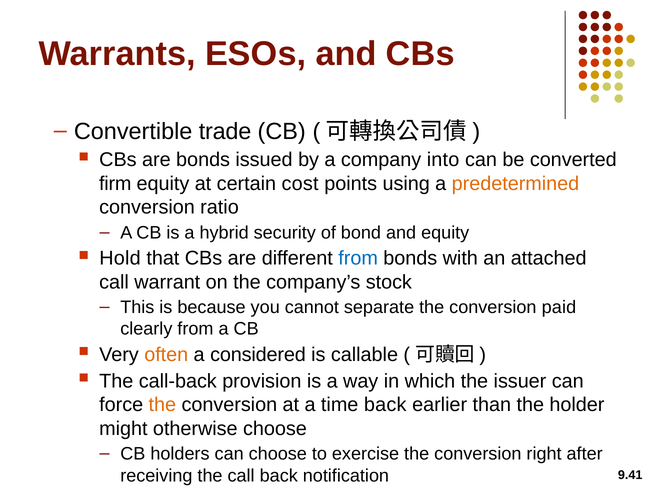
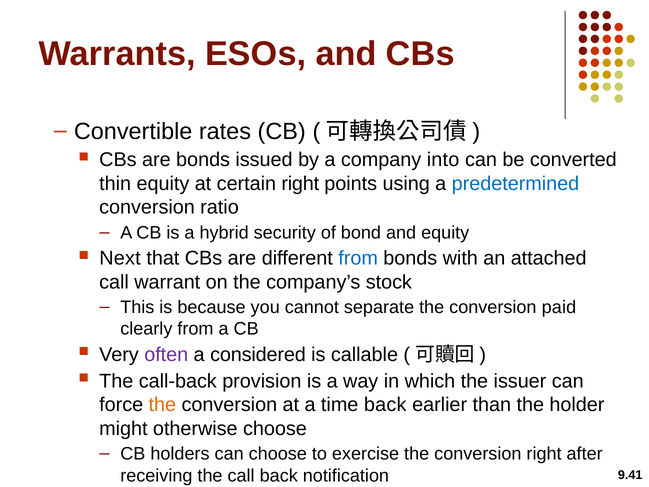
trade: trade -> rates
firm: firm -> thin
certain cost: cost -> right
predetermined colour: orange -> blue
Hold: Hold -> Next
often colour: orange -> purple
